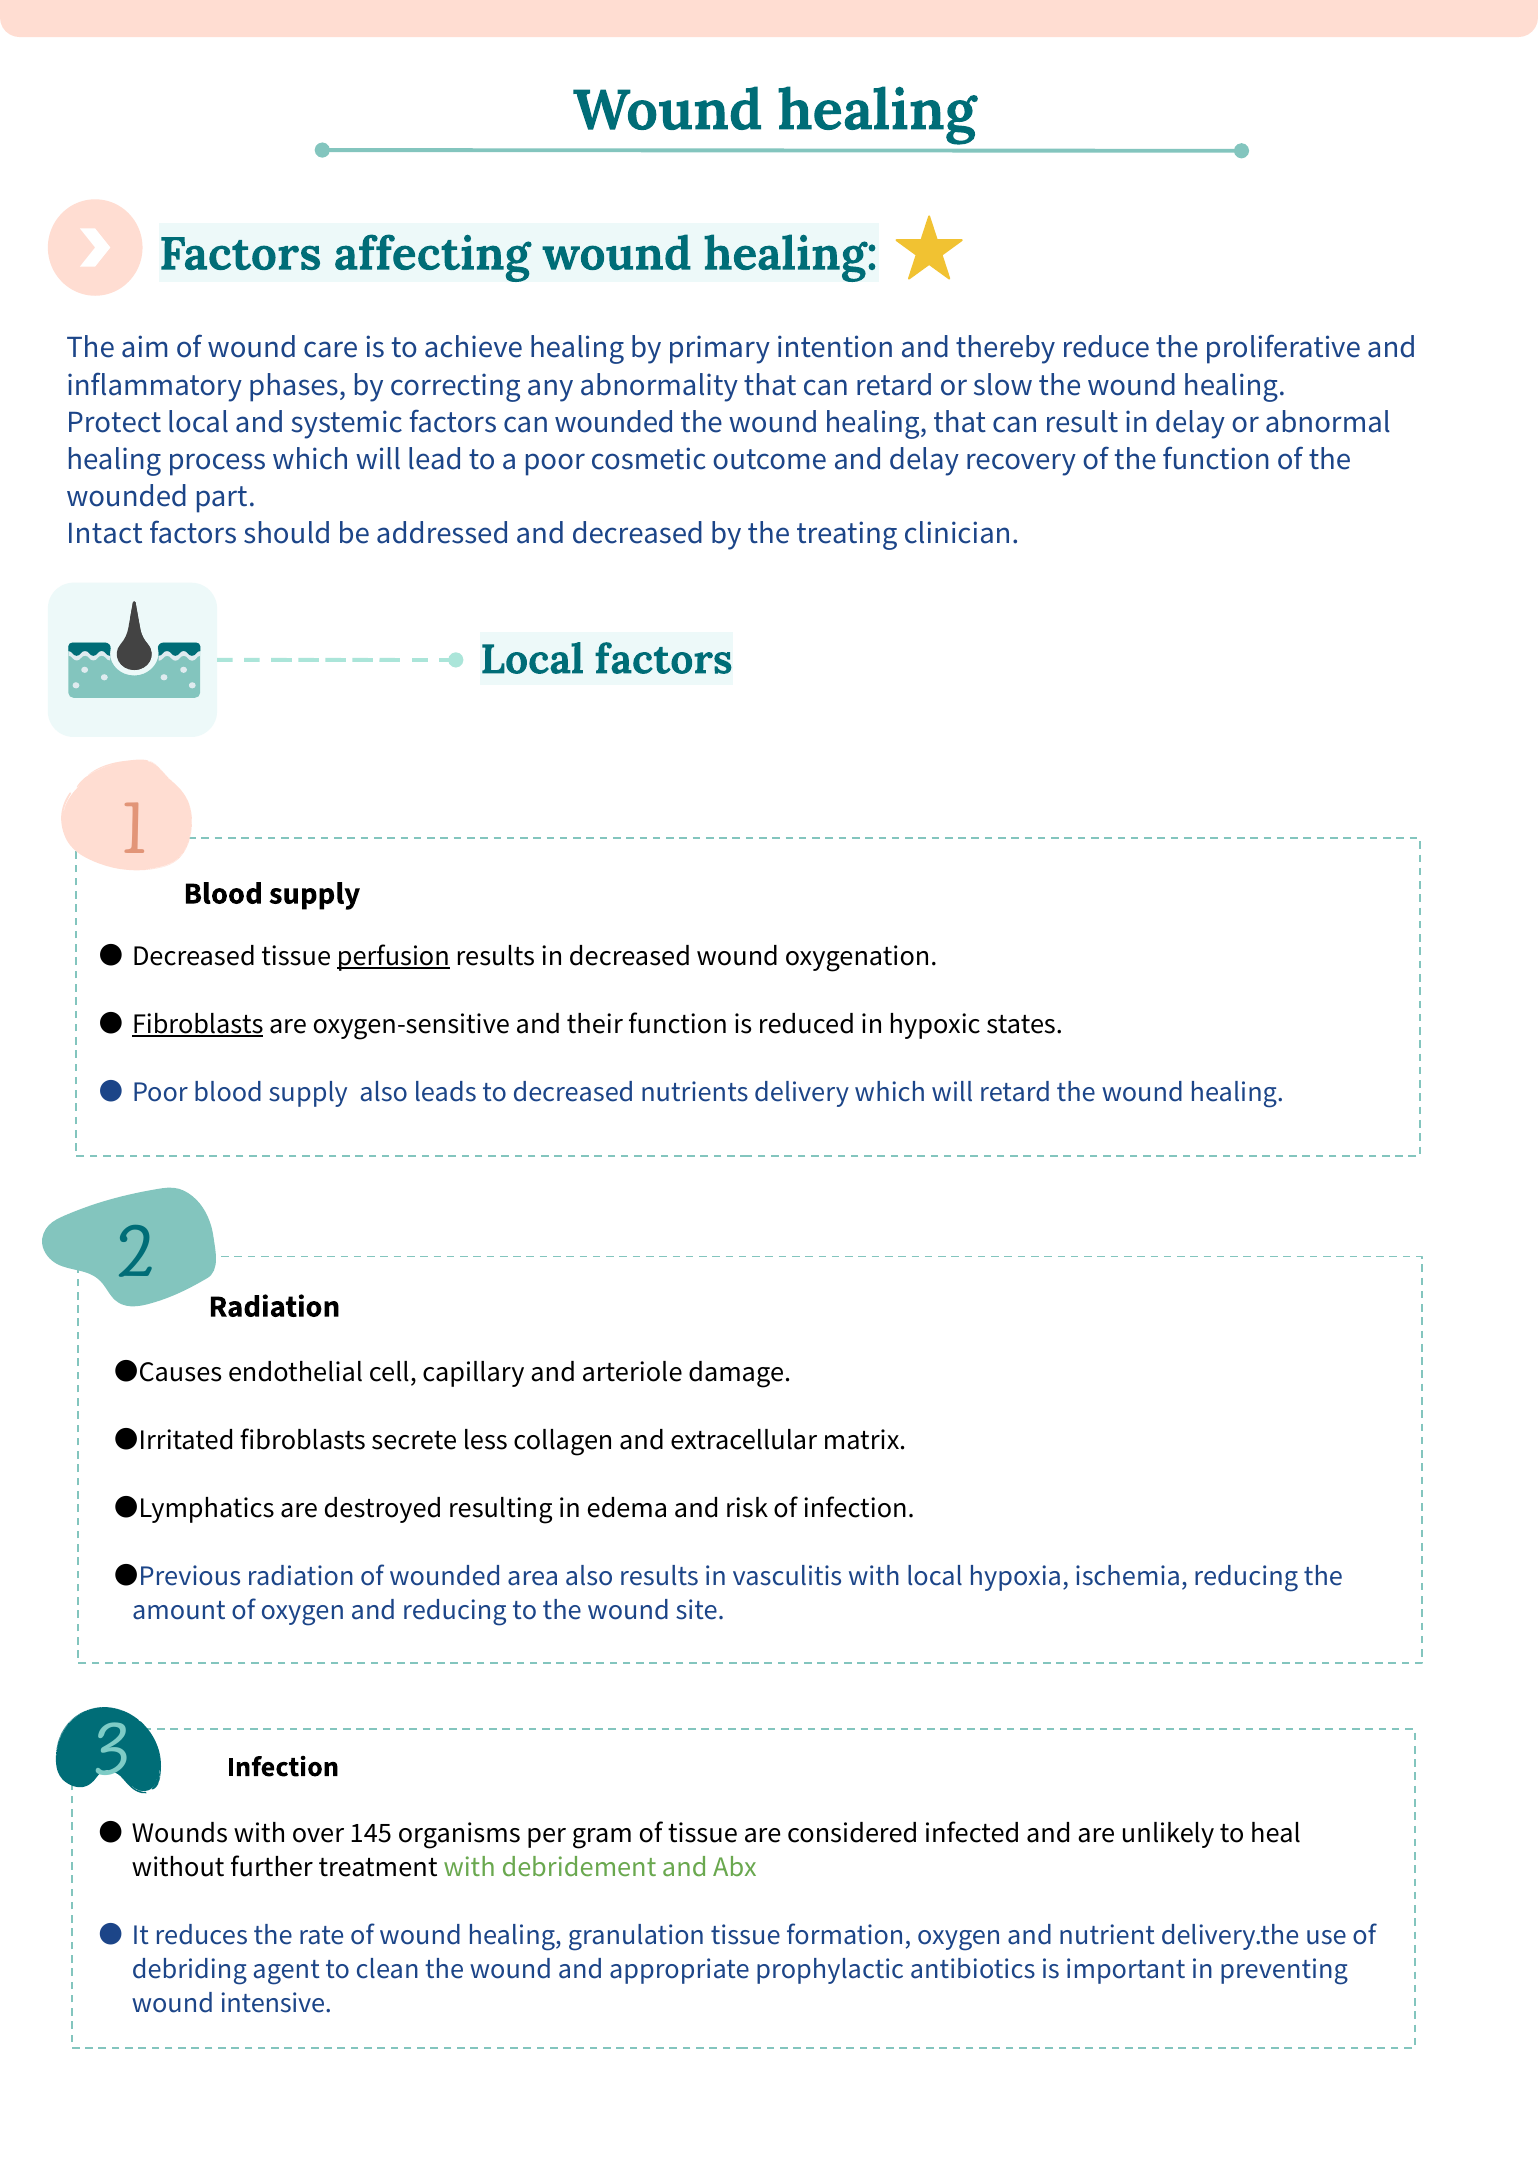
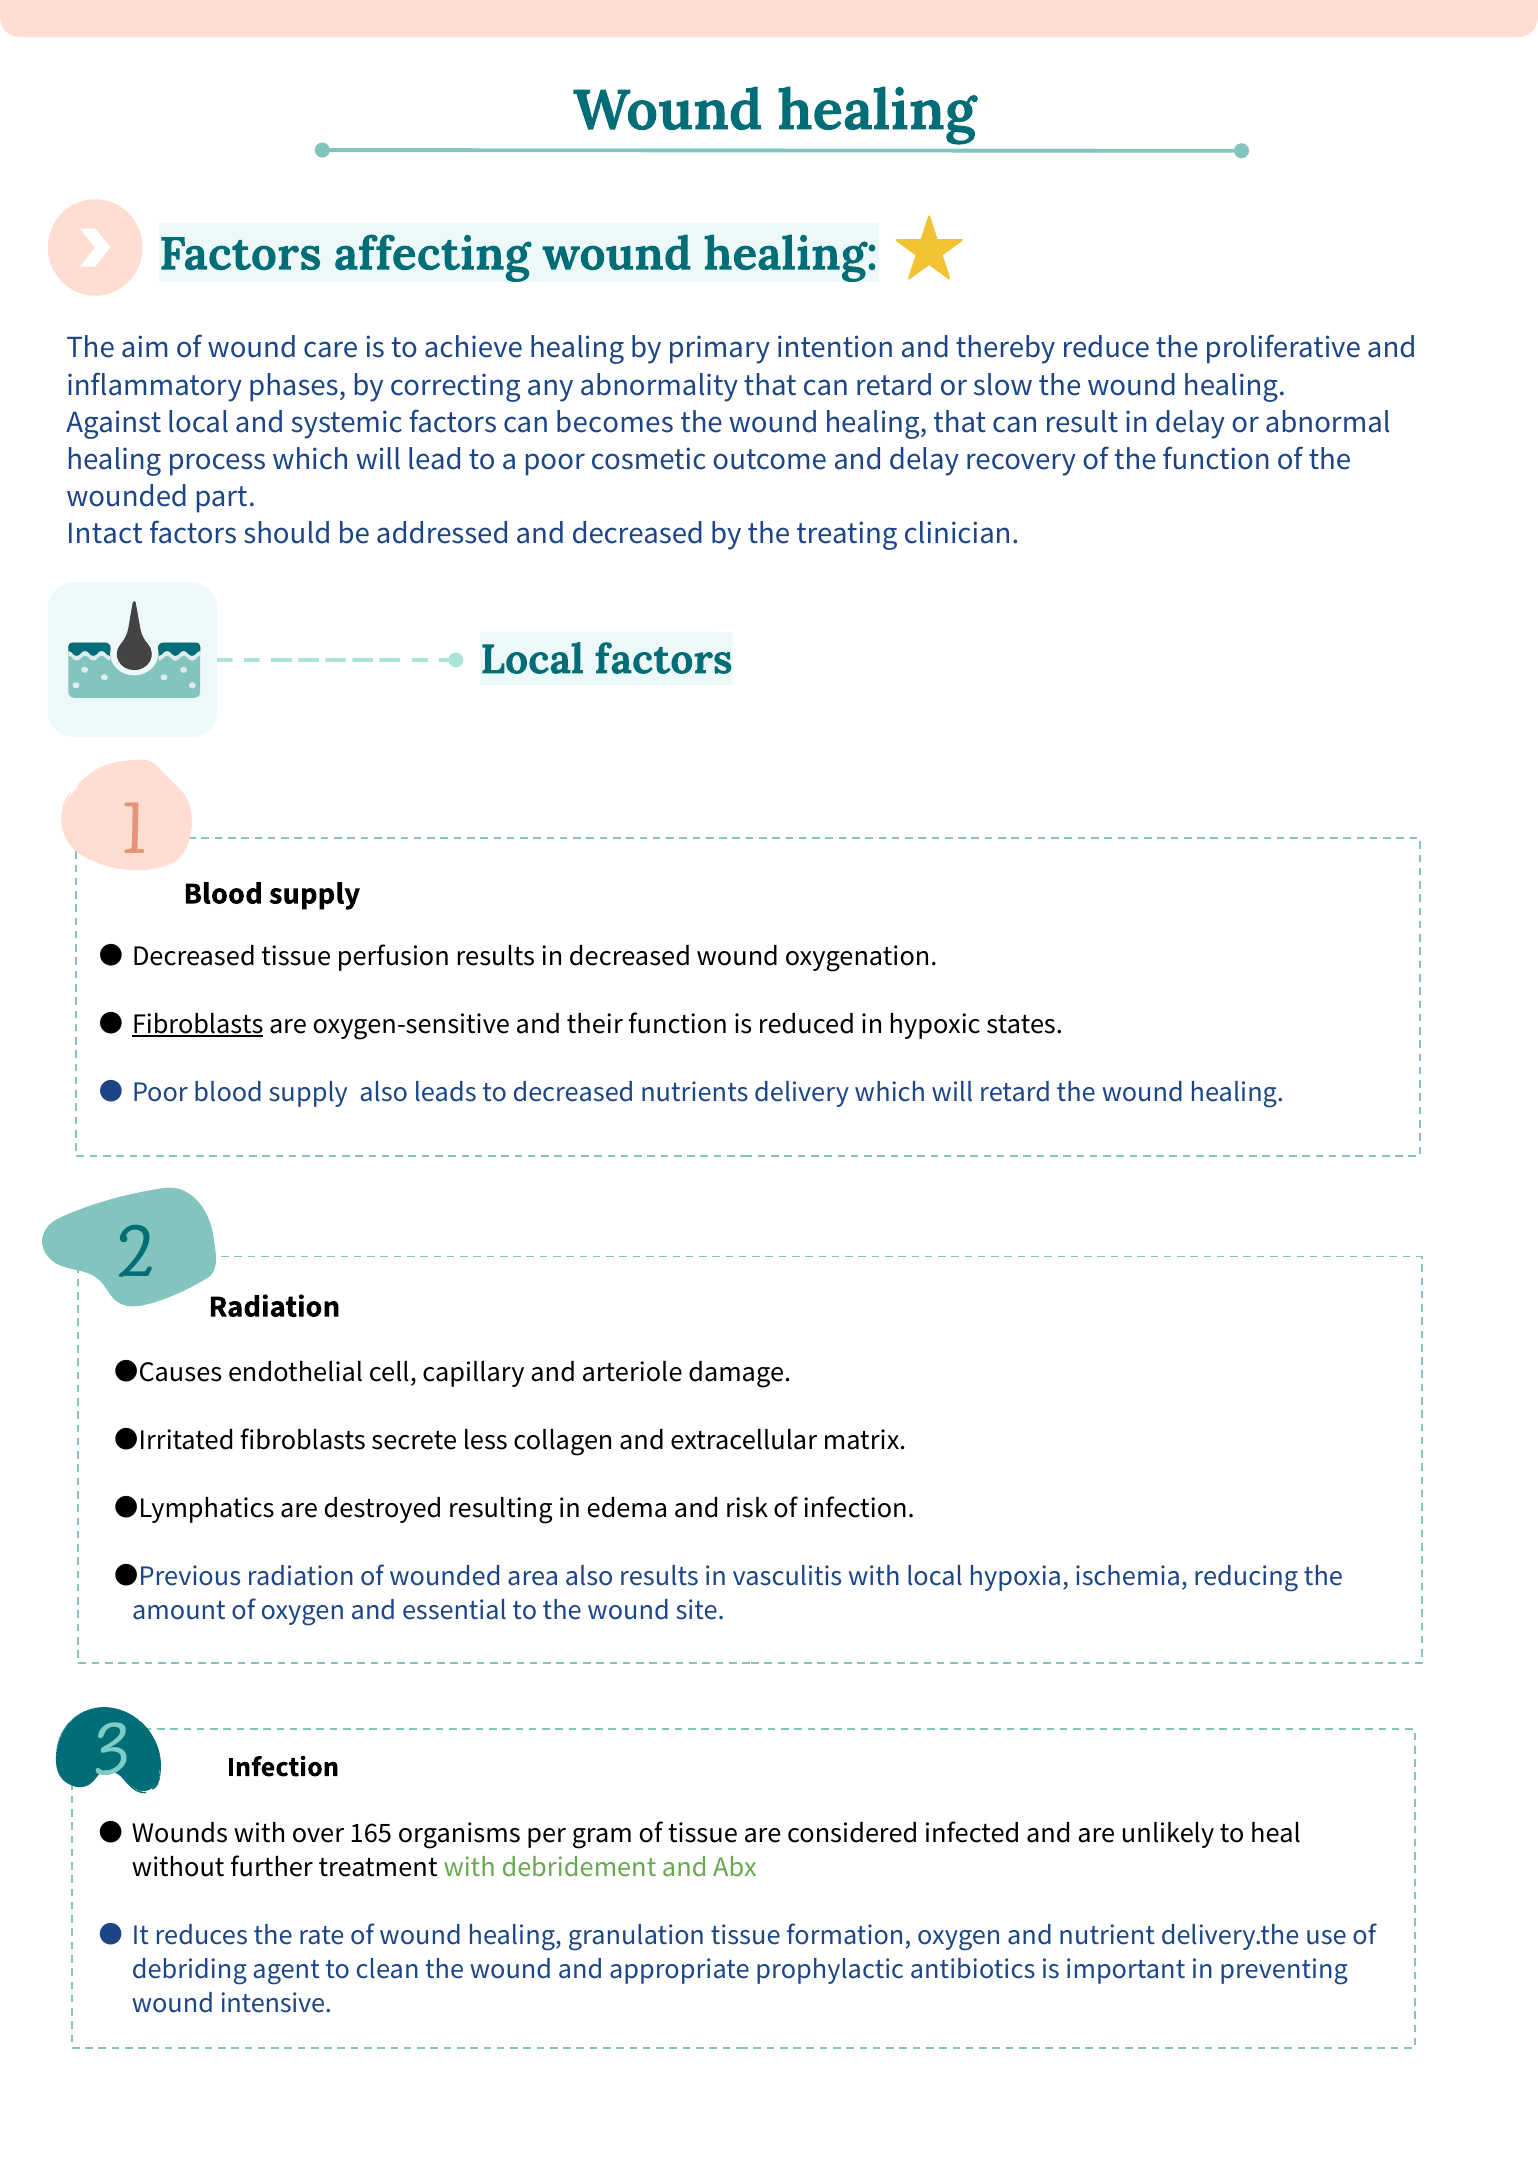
Protect: Protect -> Against
can wounded: wounded -> becomes
perfusion underline: present -> none
and reducing: reducing -> essential
145: 145 -> 165
